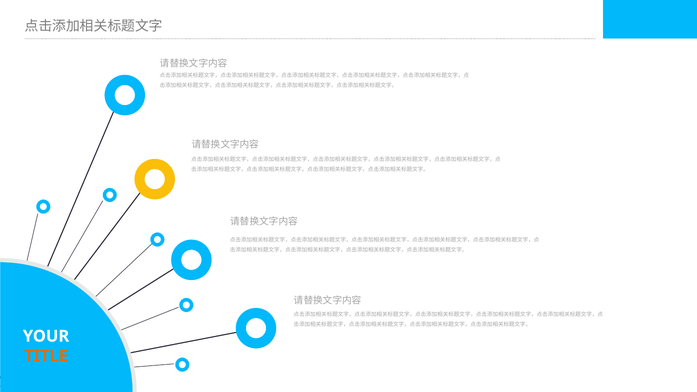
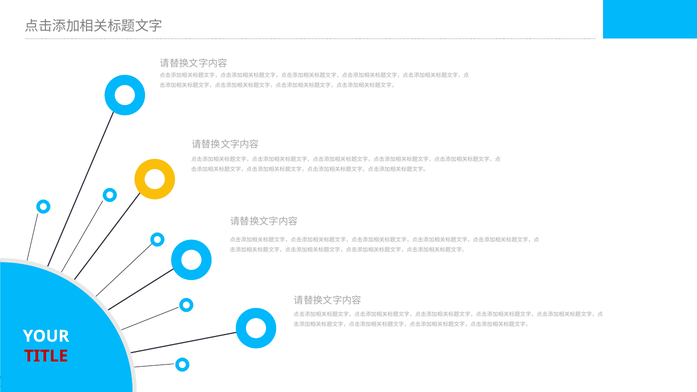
TITLE colour: orange -> red
